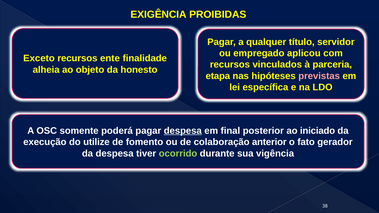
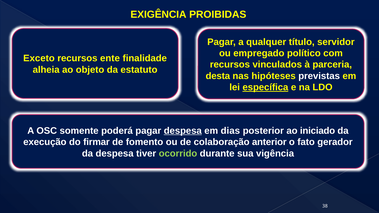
aplicou: aplicou -> político
honesto: honesto -> estatuto
etapa: etapa -> desta
previstas colour: pink -> white
específica underline: none -> present
final: final -> dias
utilize: utilize -> firmar
